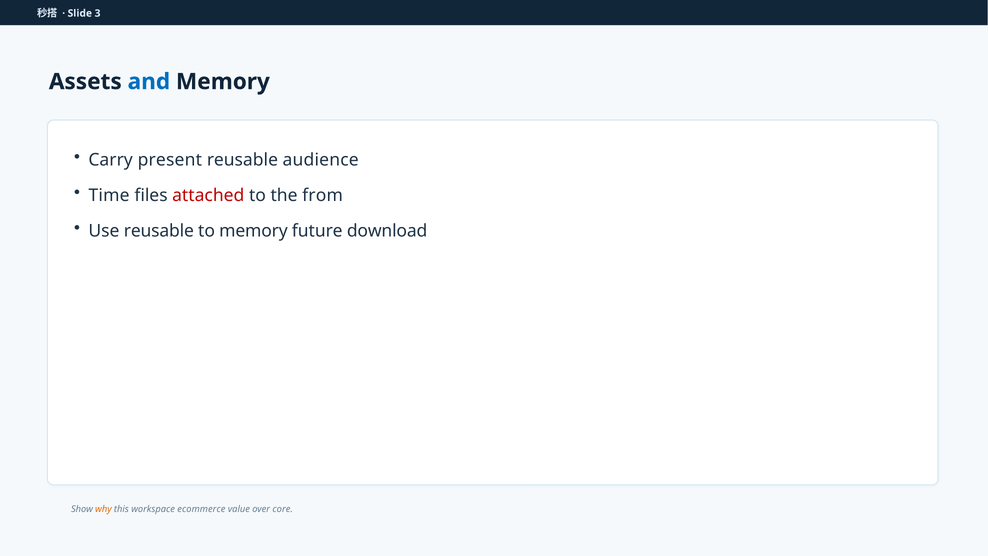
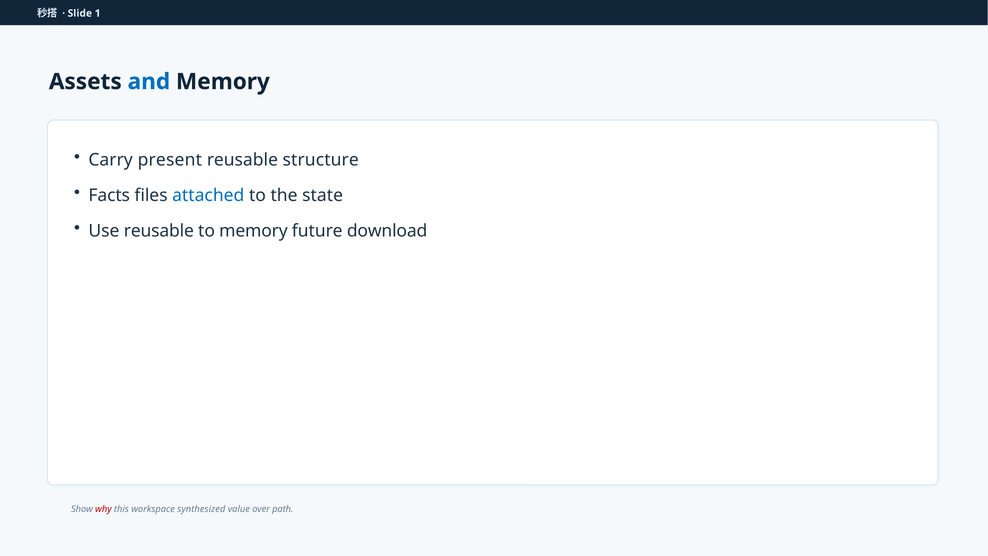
3: 3 -> 1
audience: audience -> structure
Time: Time -> Facts
attached colour: red -> blue
from: from -> state
why colour: orange -> red
ecommerce: ecommerce -> synthesized
core: core -> path
